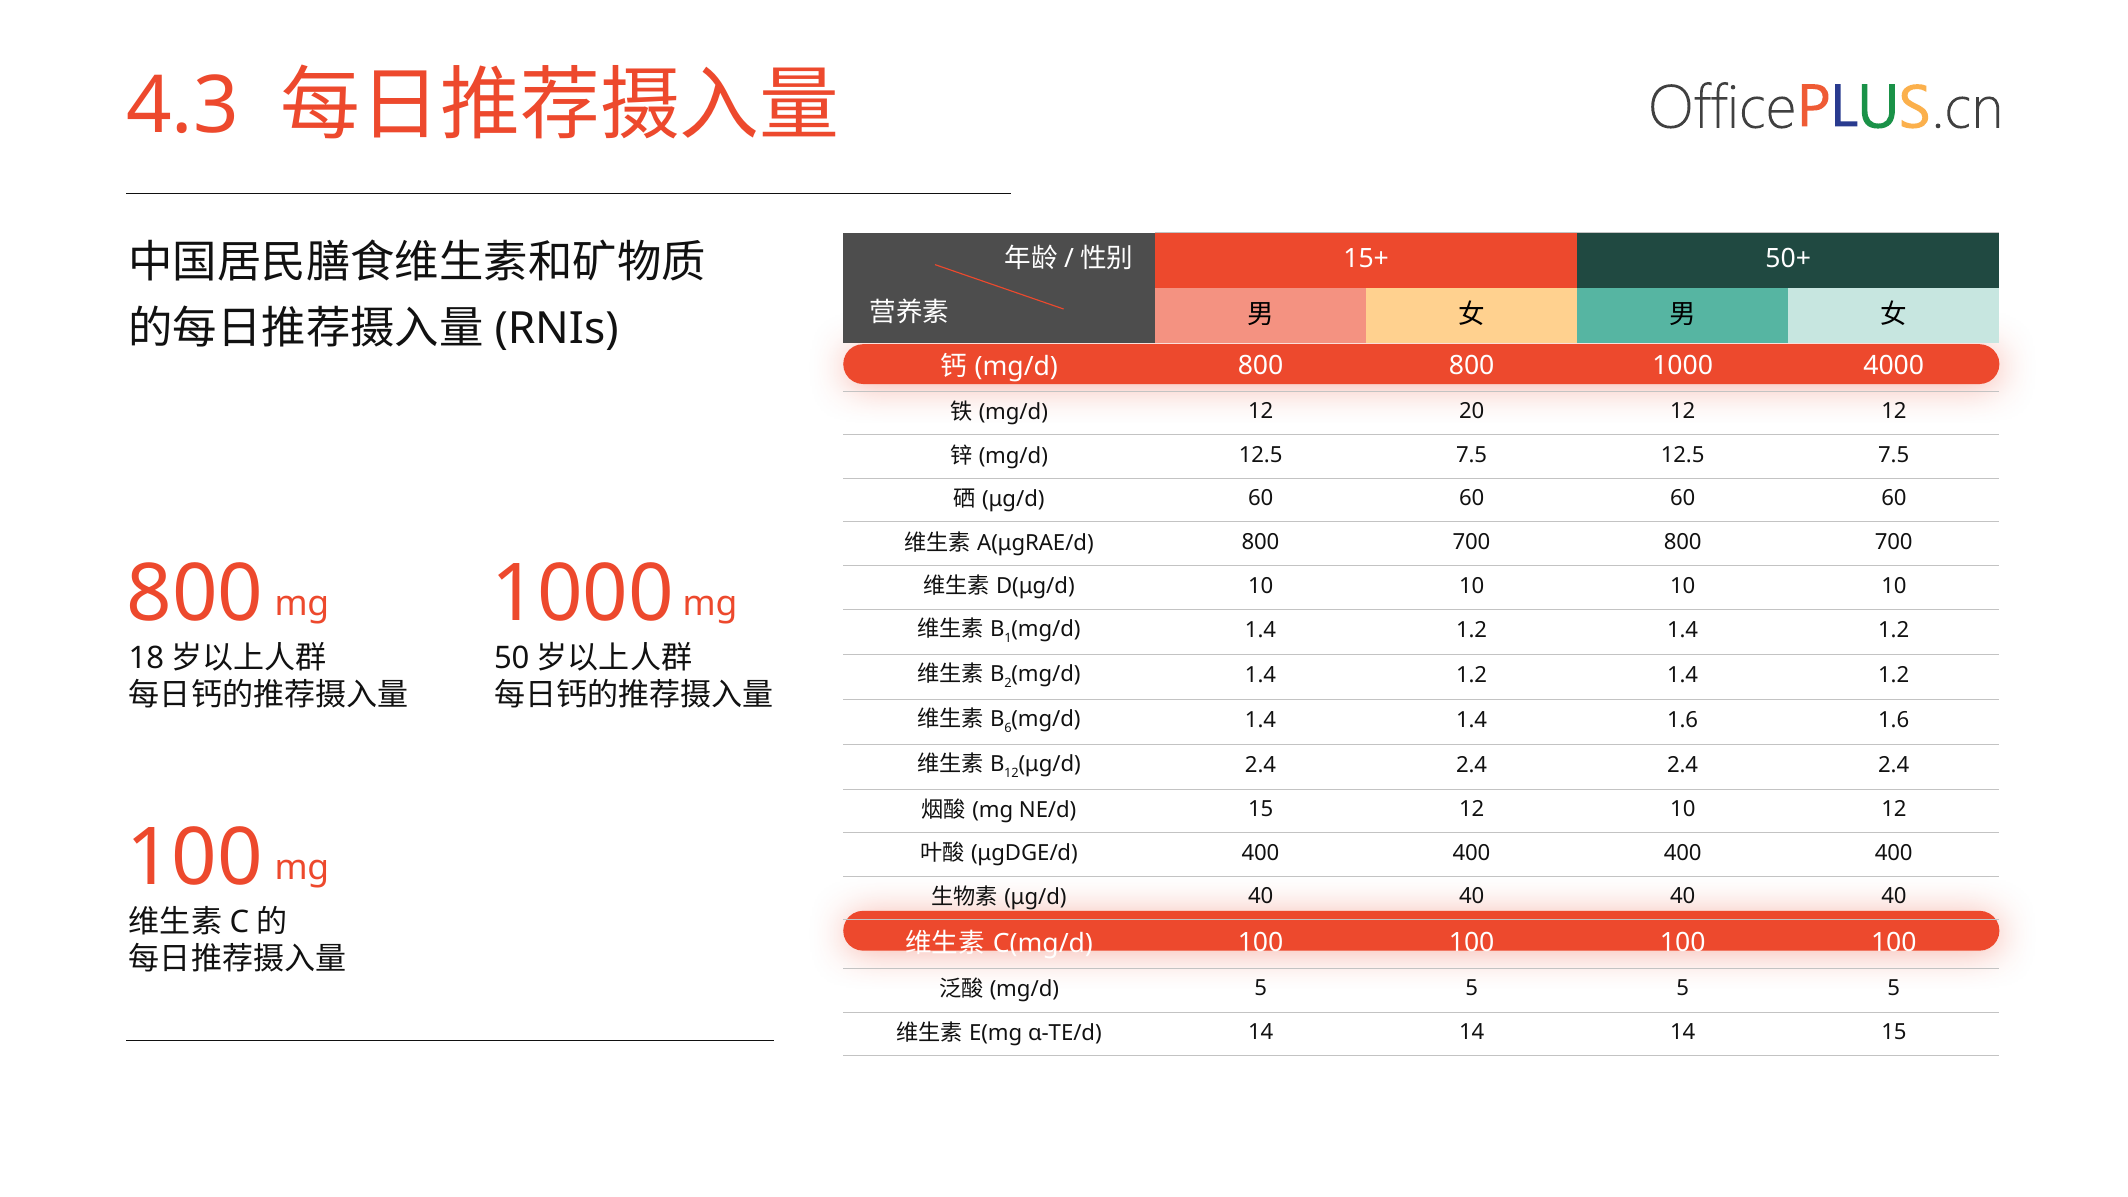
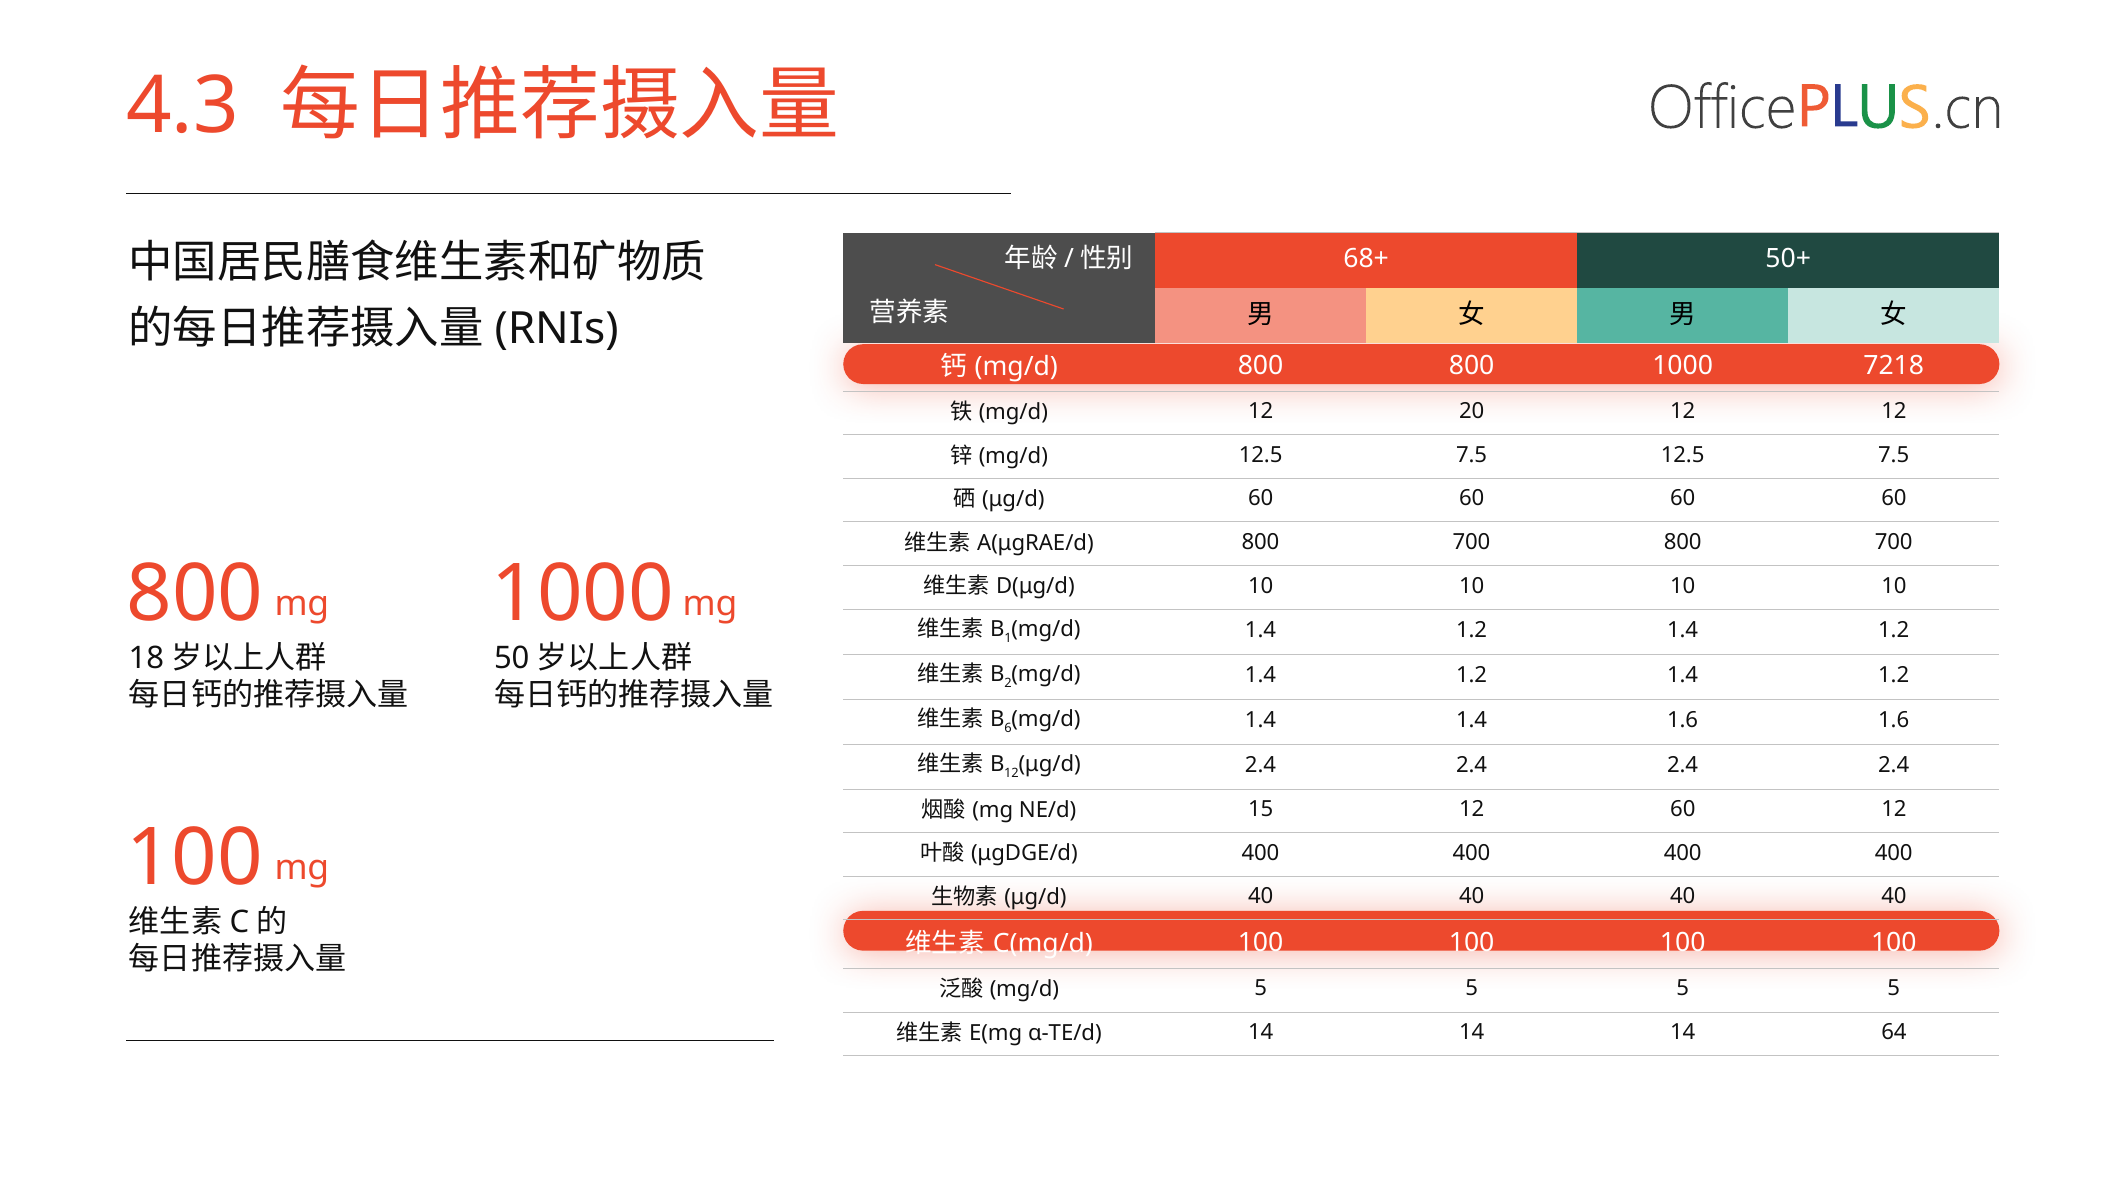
15+: 15+ -> 68+
4000: 4000 -> 7218
12 10: 10 -> 60
14 15: 15 -> 64
